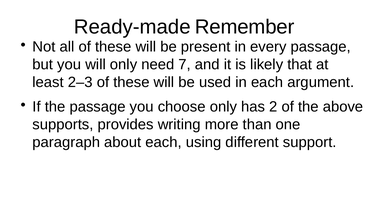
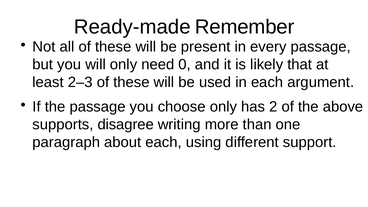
7: 7 -> 0
provides: provides -> disagree
